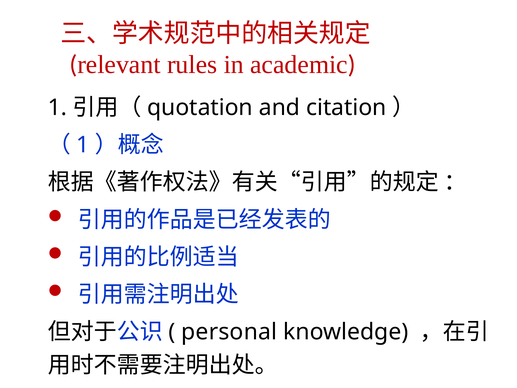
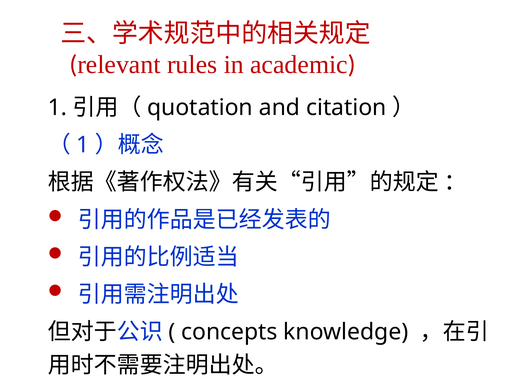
personal: personal -> concepts
